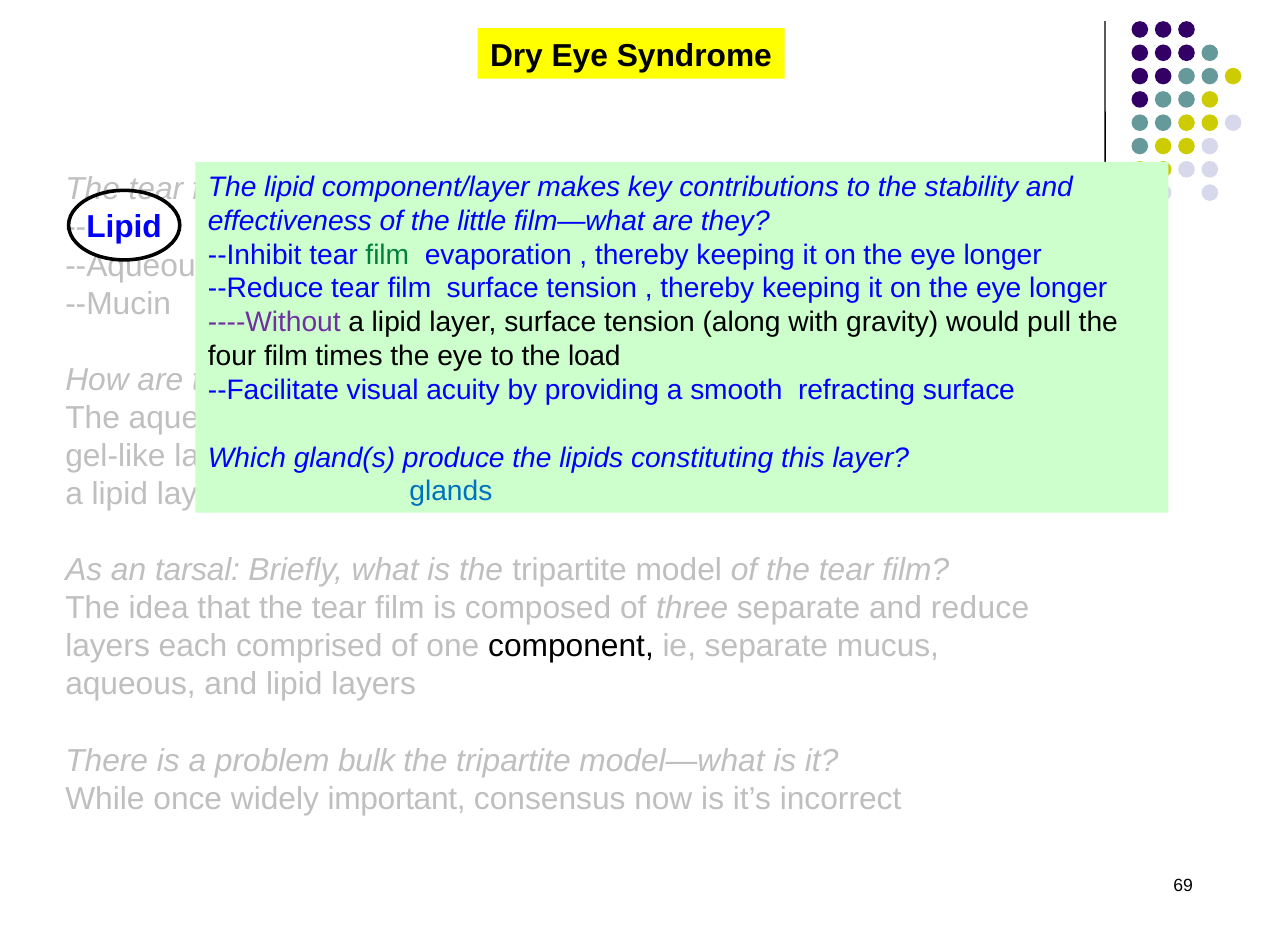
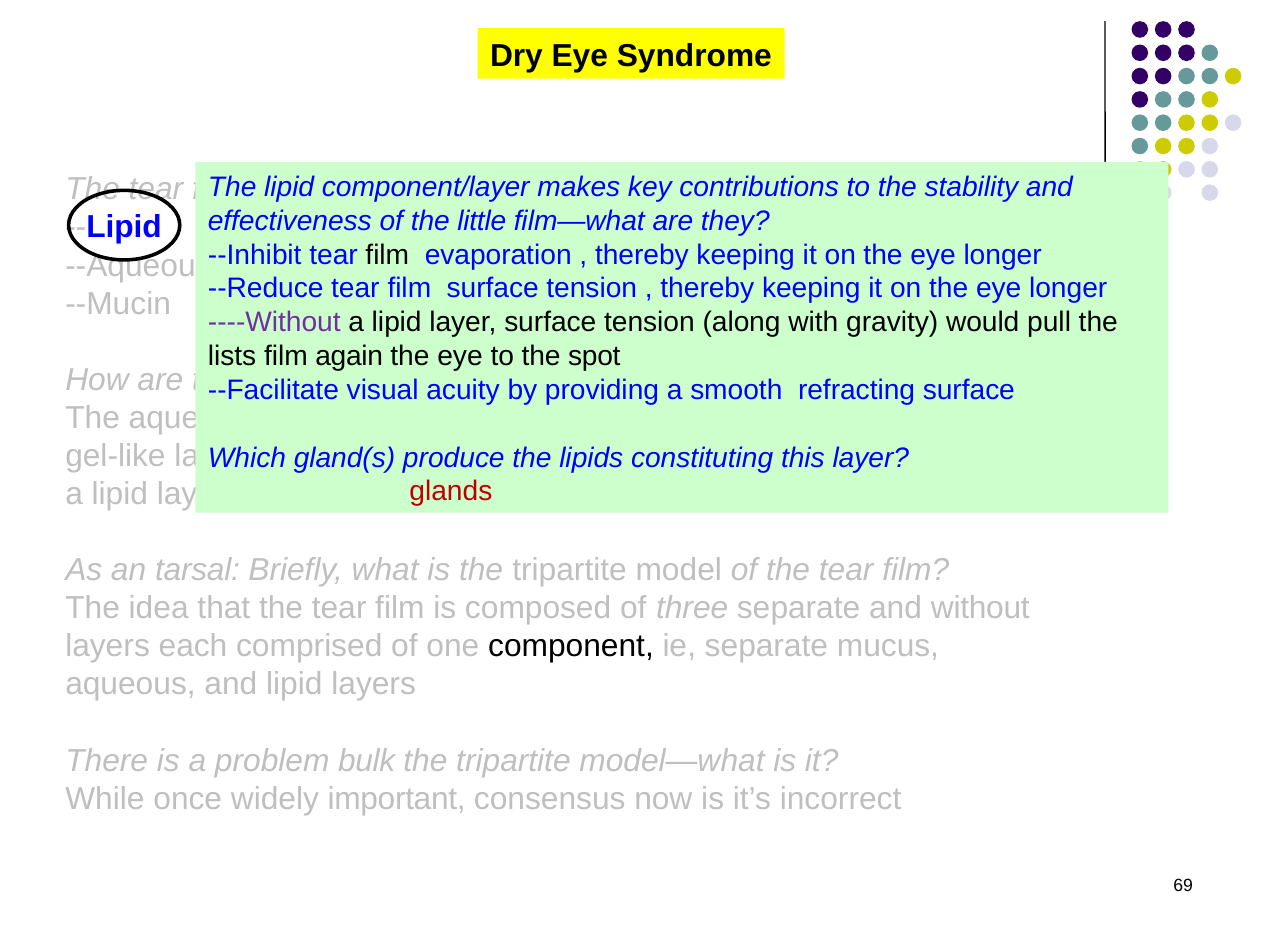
film at (387, 255) colour: green -> black
four: four -> lists
times: times -> again
load: load -> spot
glands colour: blue -> red
reduce: reduce -> without
